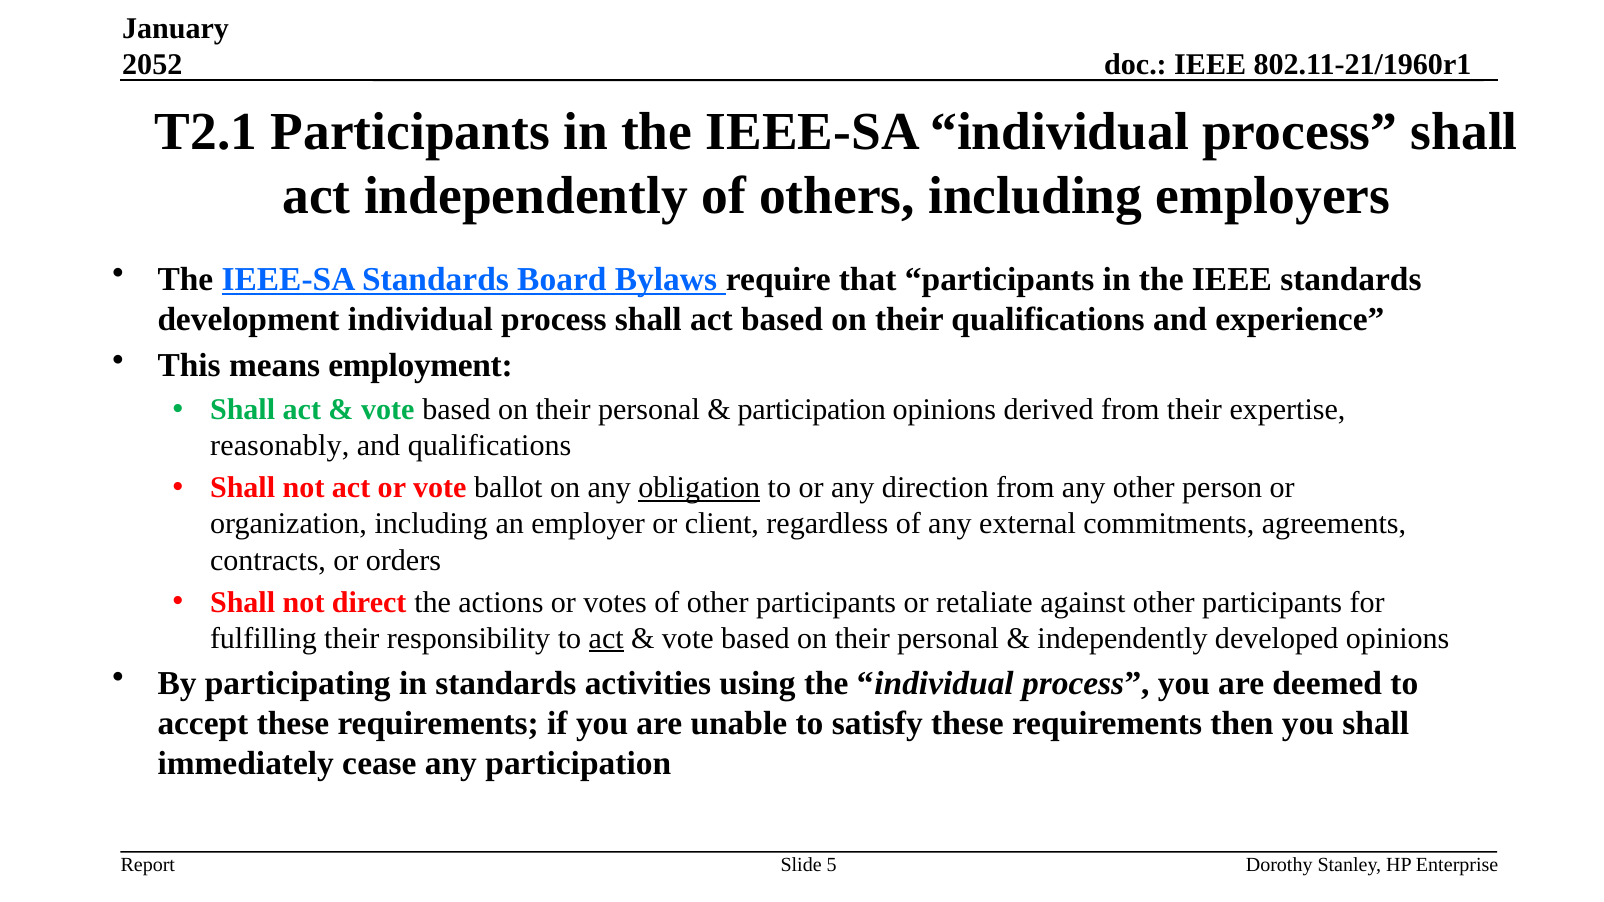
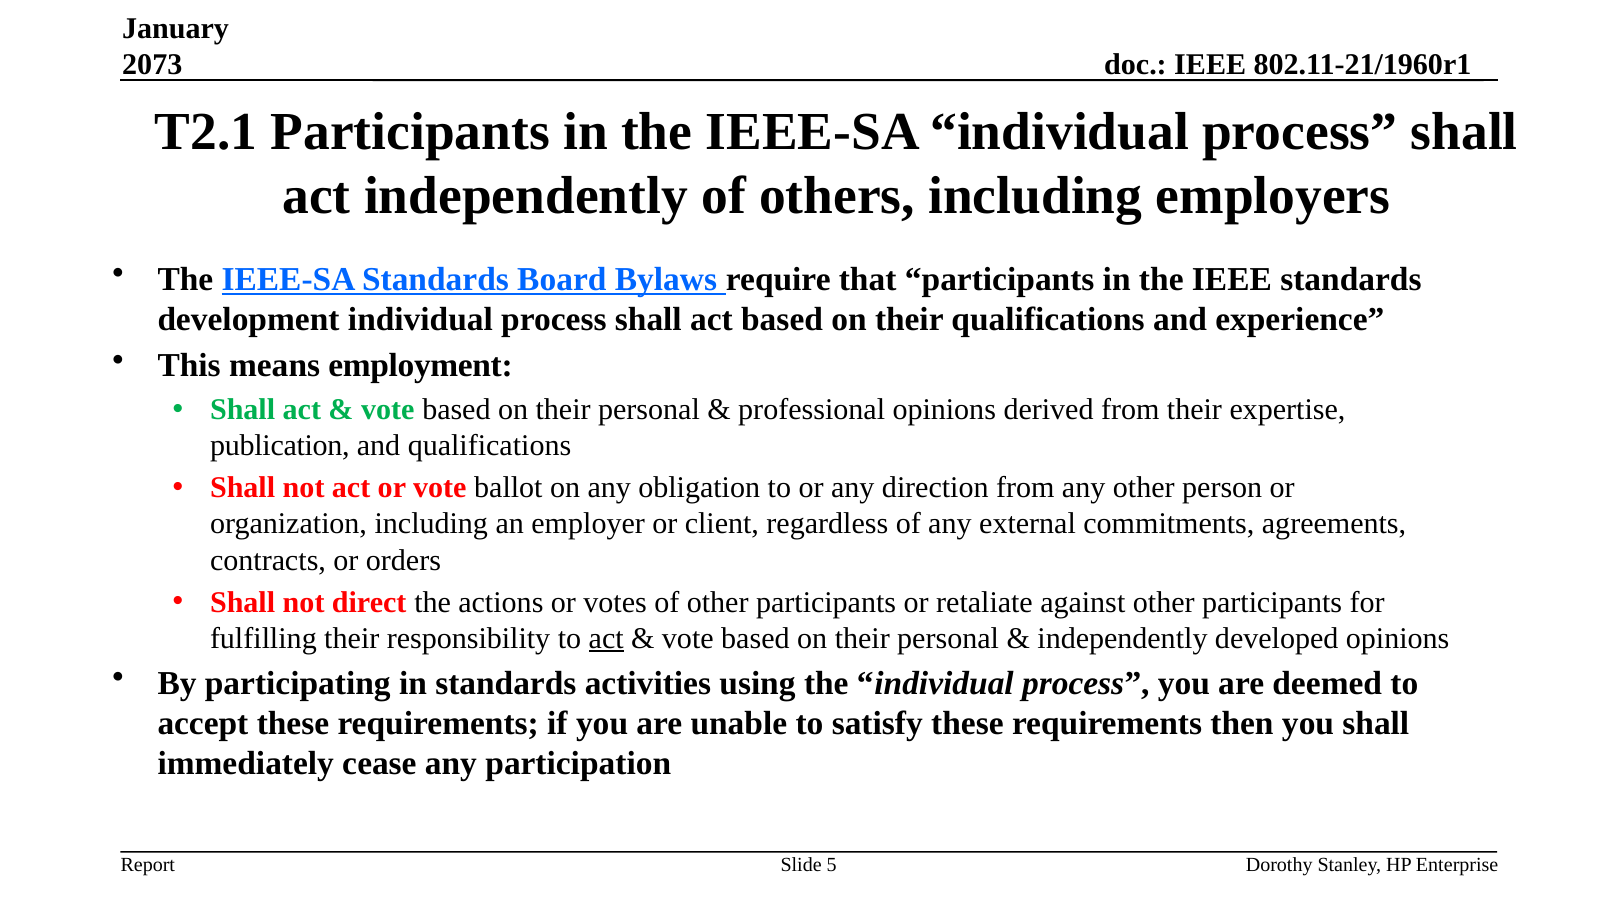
2052: 2052 -> 2073
participation at (812, 410): participation -> professional
reasonably: reasonably -> publication
obligation underline: present -> none
